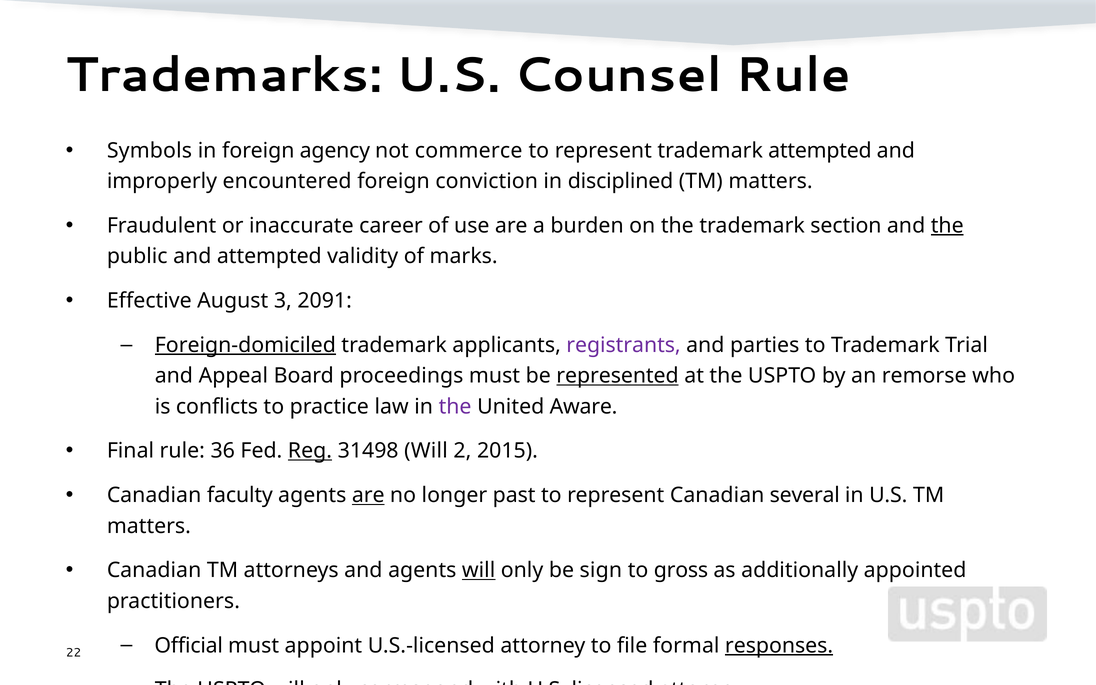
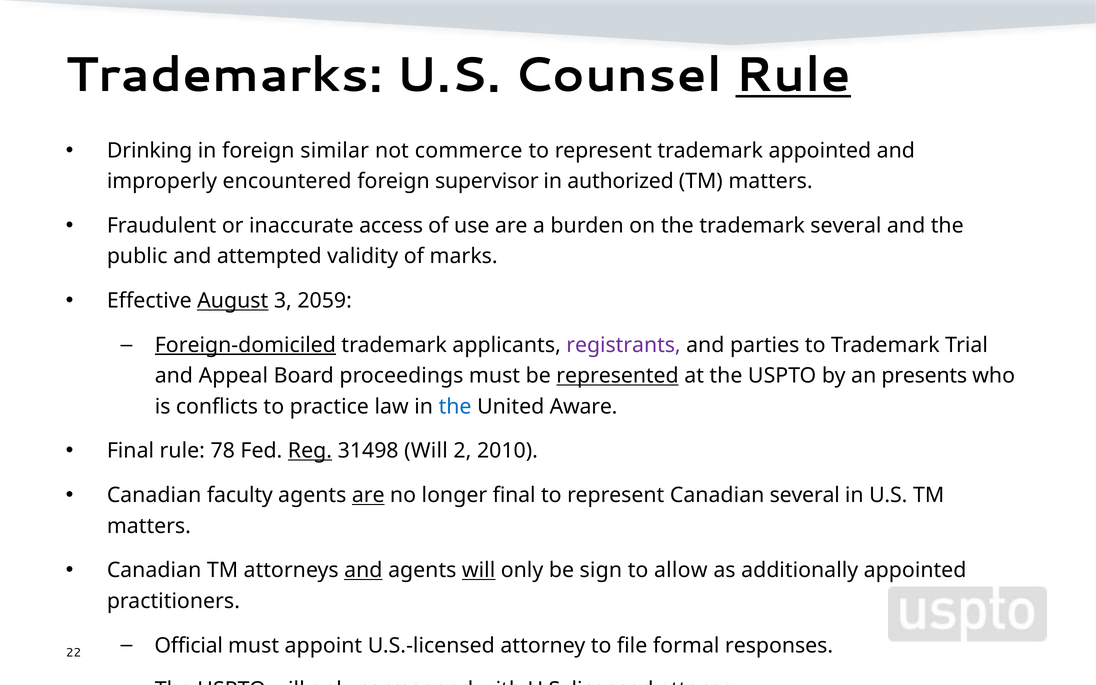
Rule at (793, 75) underline: none -> present
Symbols: Symbols -> Drinking
agency: agency -> similar
trademark attempted: attempted -> appointed
conviction: conviction -> supervisor
disciplined: disciplined -> authorized
career: career -> access
trademark section: section -> several
the at (947, 226) underline: present -> none
August underline: none -> present
2091: 2091 -> 2059
remorse: remorse -> presents
the at (455, 407) colour: purple -> blue
36: 36 -> 78
2015: 2015 -> 2010
longer past: past -> final
and at (363, 570) underline: none -> present
gross: gross -> allow
responses underline: present -> none
